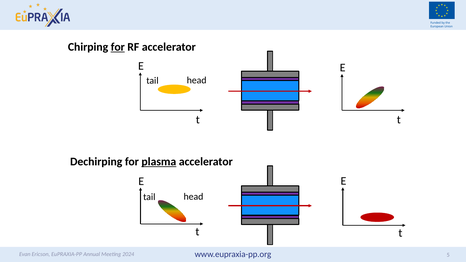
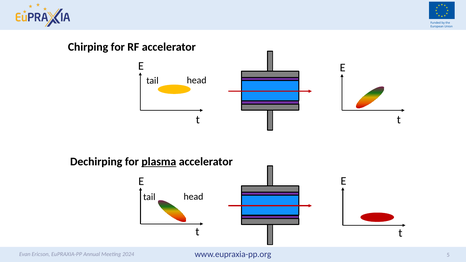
for at (118, 47) underline: present -> none
